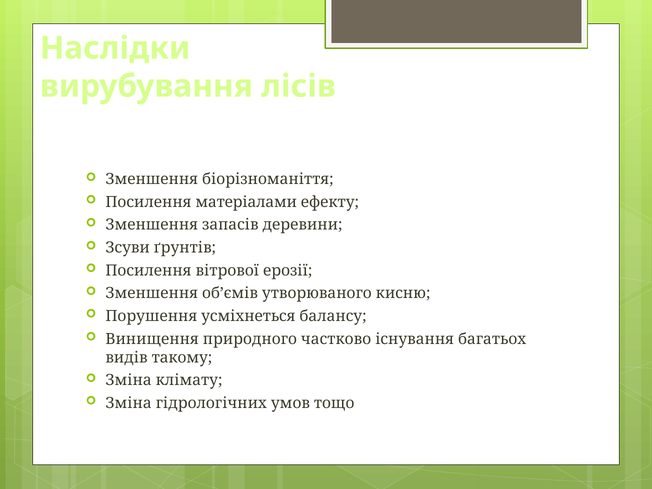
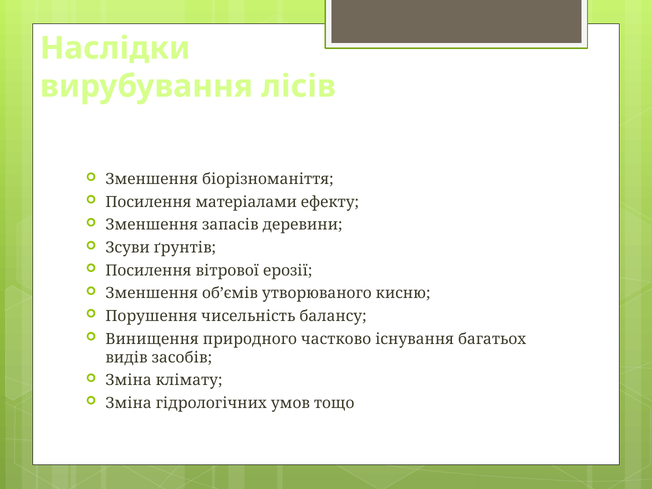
усміхнеться: усміхнеться -> чисельність
такому: такому -> засобів
